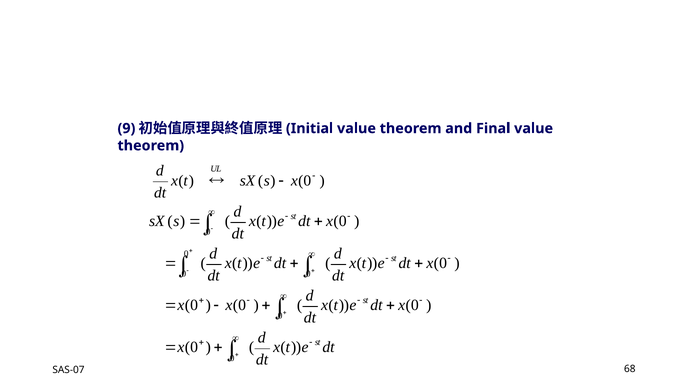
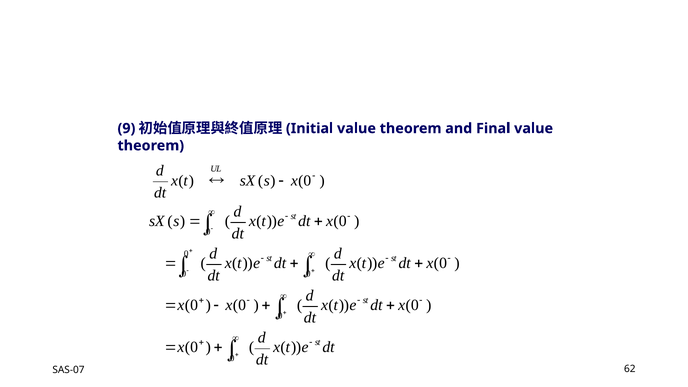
68: 68 -> 62
